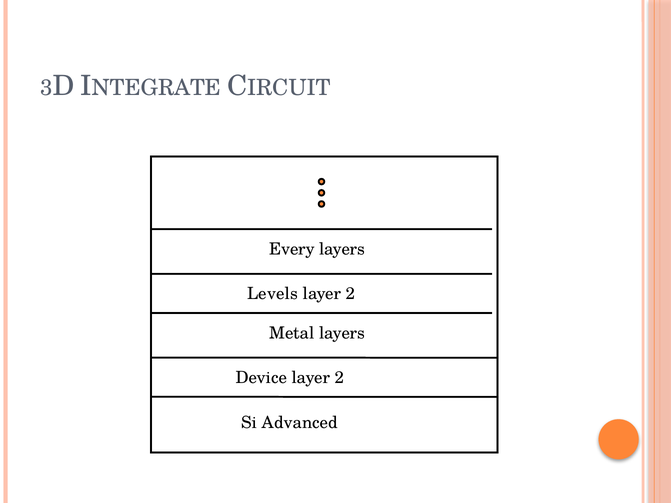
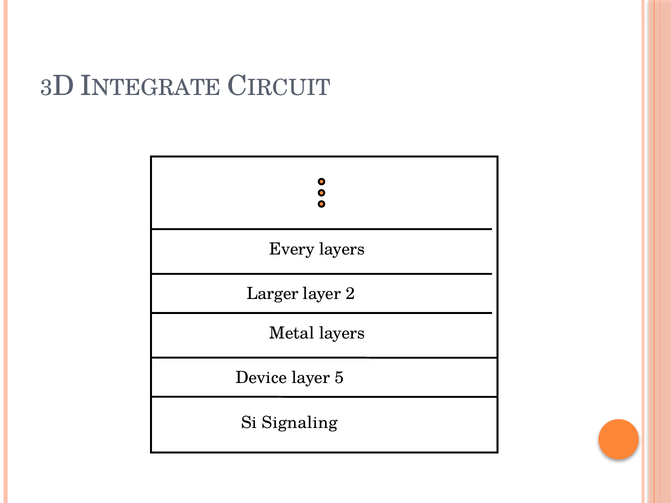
Levels: Levels -> Larger
Device layer 2: 2 -> 5
Advanced: Advanced -> Signaling
